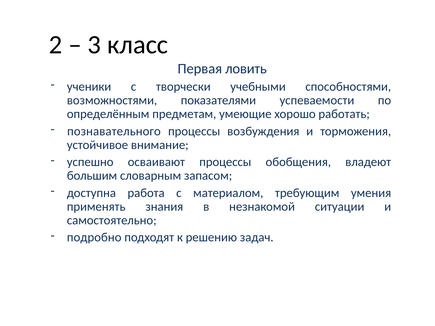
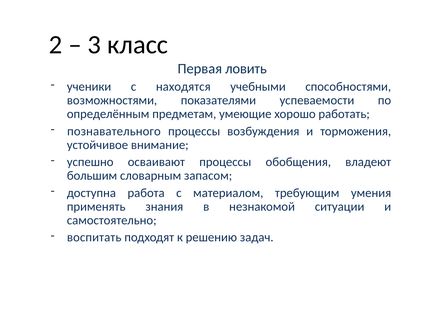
творчески: творчески -> находятся
подробно: подробно -> воспитать
